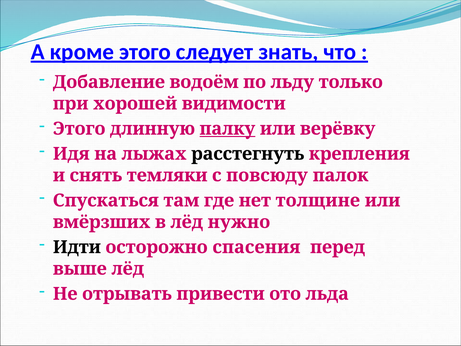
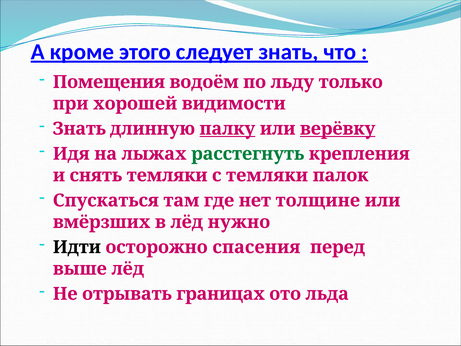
Добавление: Добавление -> Помещения
Этого at (79, 129): Этого -> Знать
верёвку underline: none -> present
расстегнуть colour: black -> green
с повсюду: повсюду -> темляки
привести: привести -> границах
